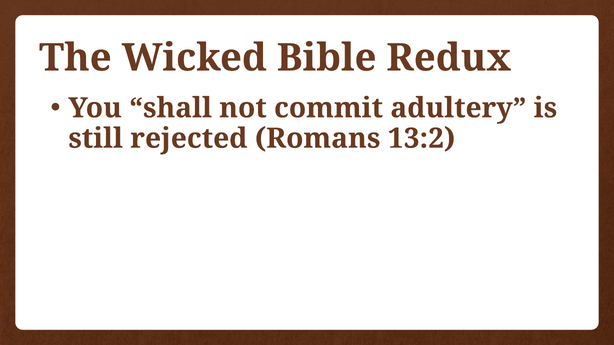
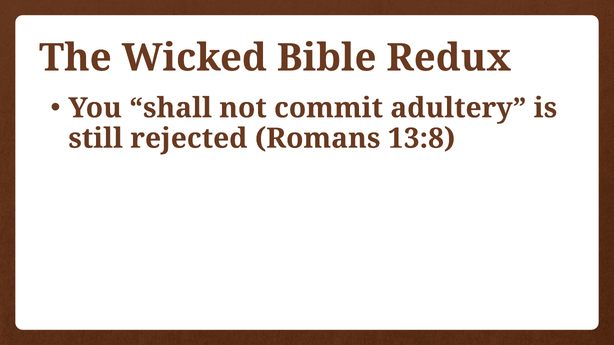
13:2: 13:2 -> 13:8
